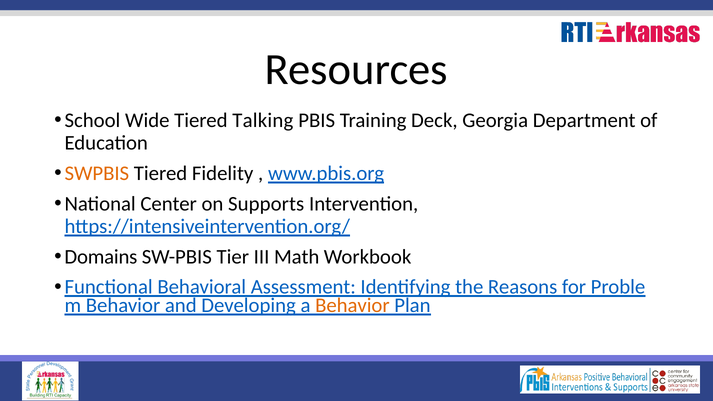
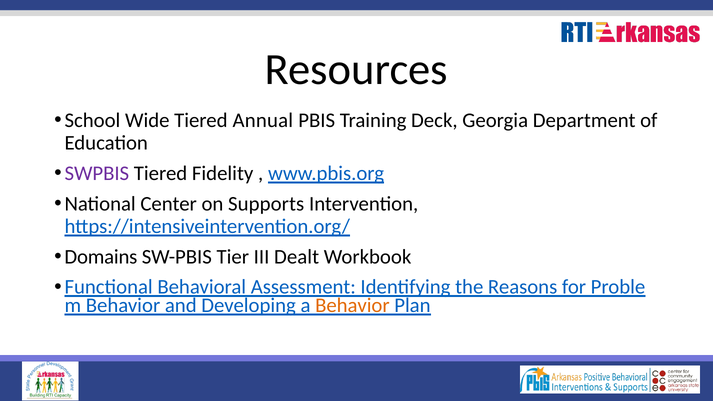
Talking: Talking -> Annual
SWPBIS colour: orange -> purple
Math: Math -> Dealt
